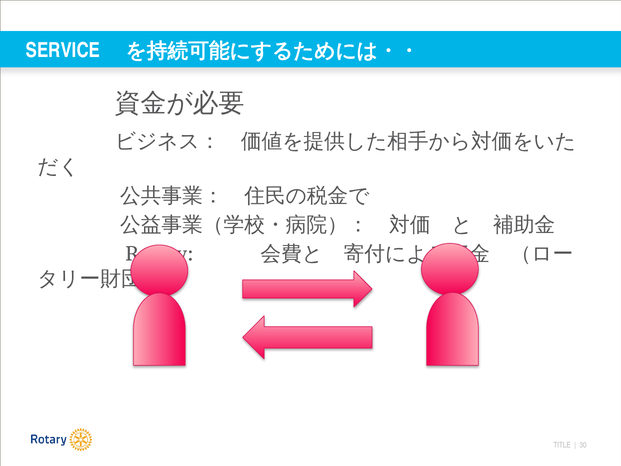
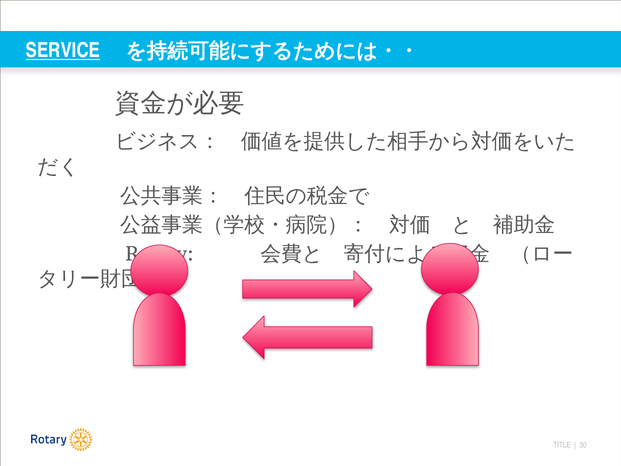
SERVICE underline: none -> present
